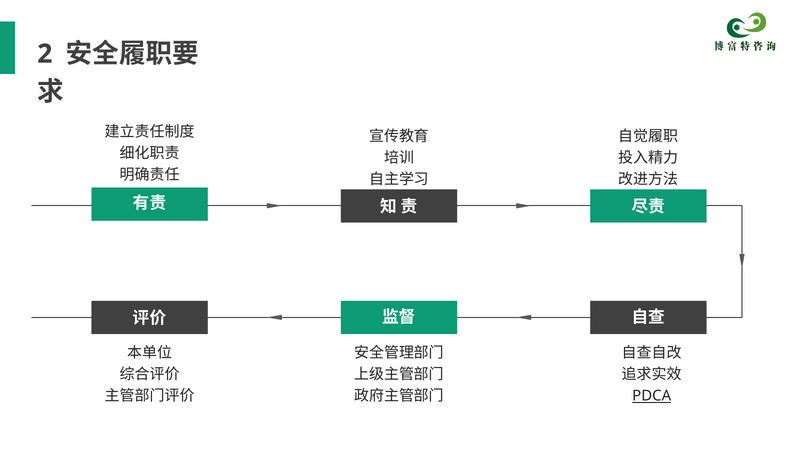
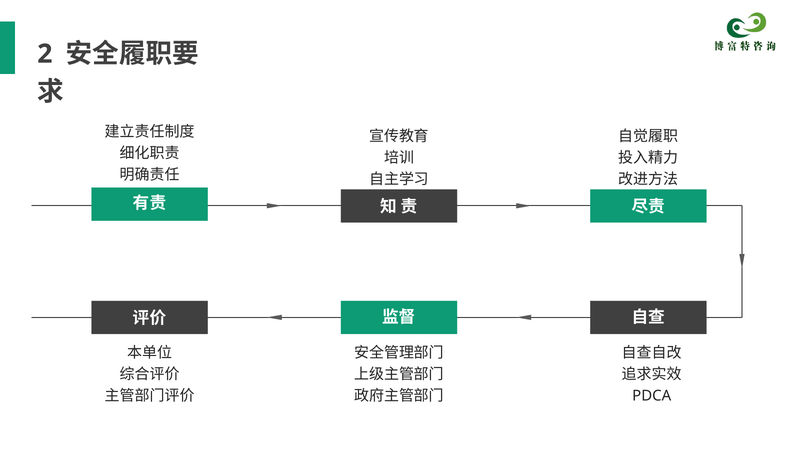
PDCA underline: present -> none
